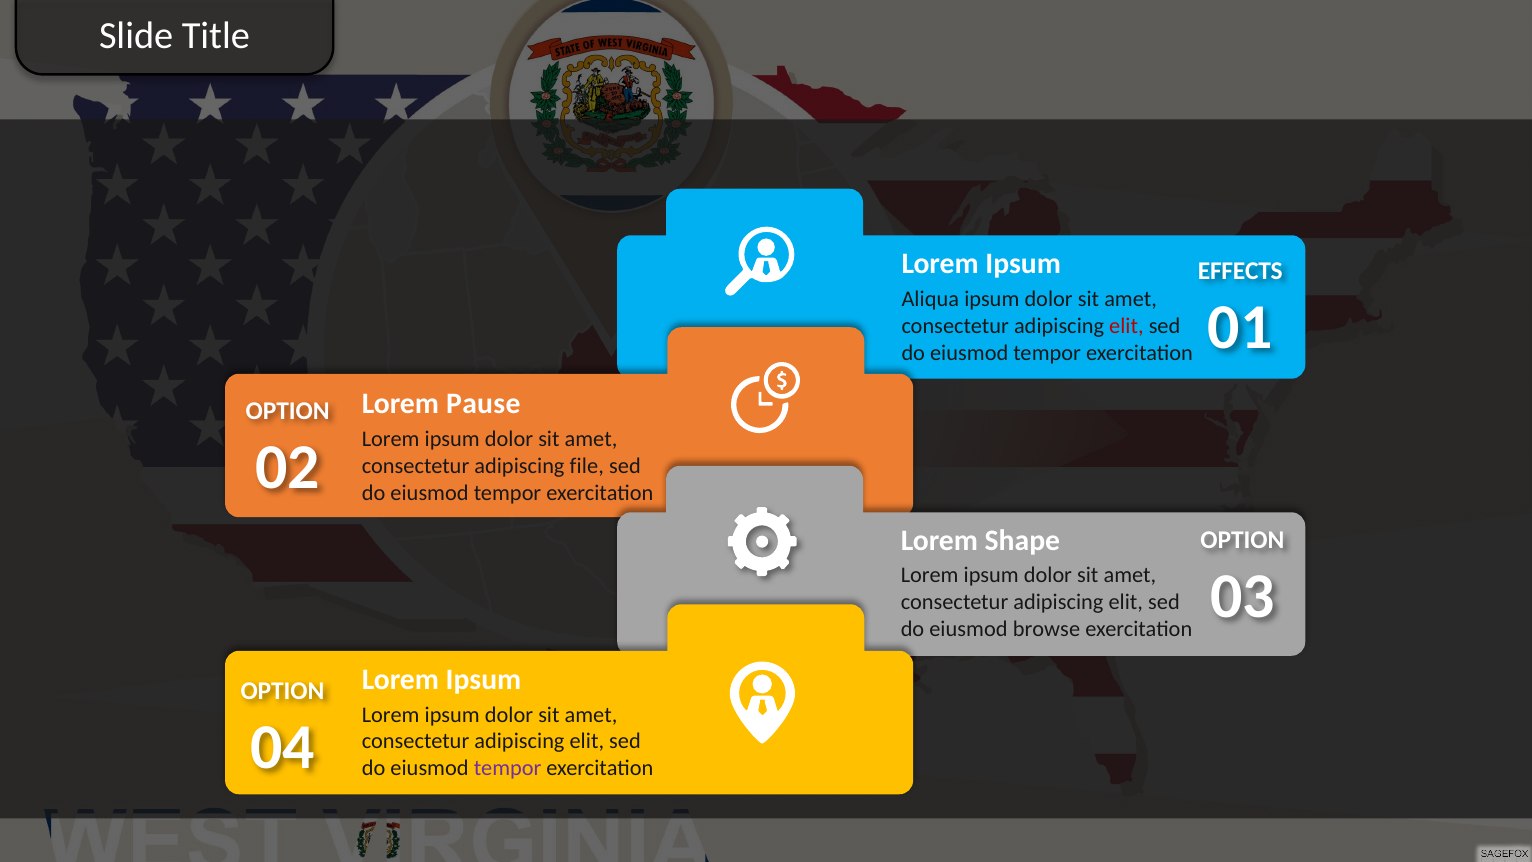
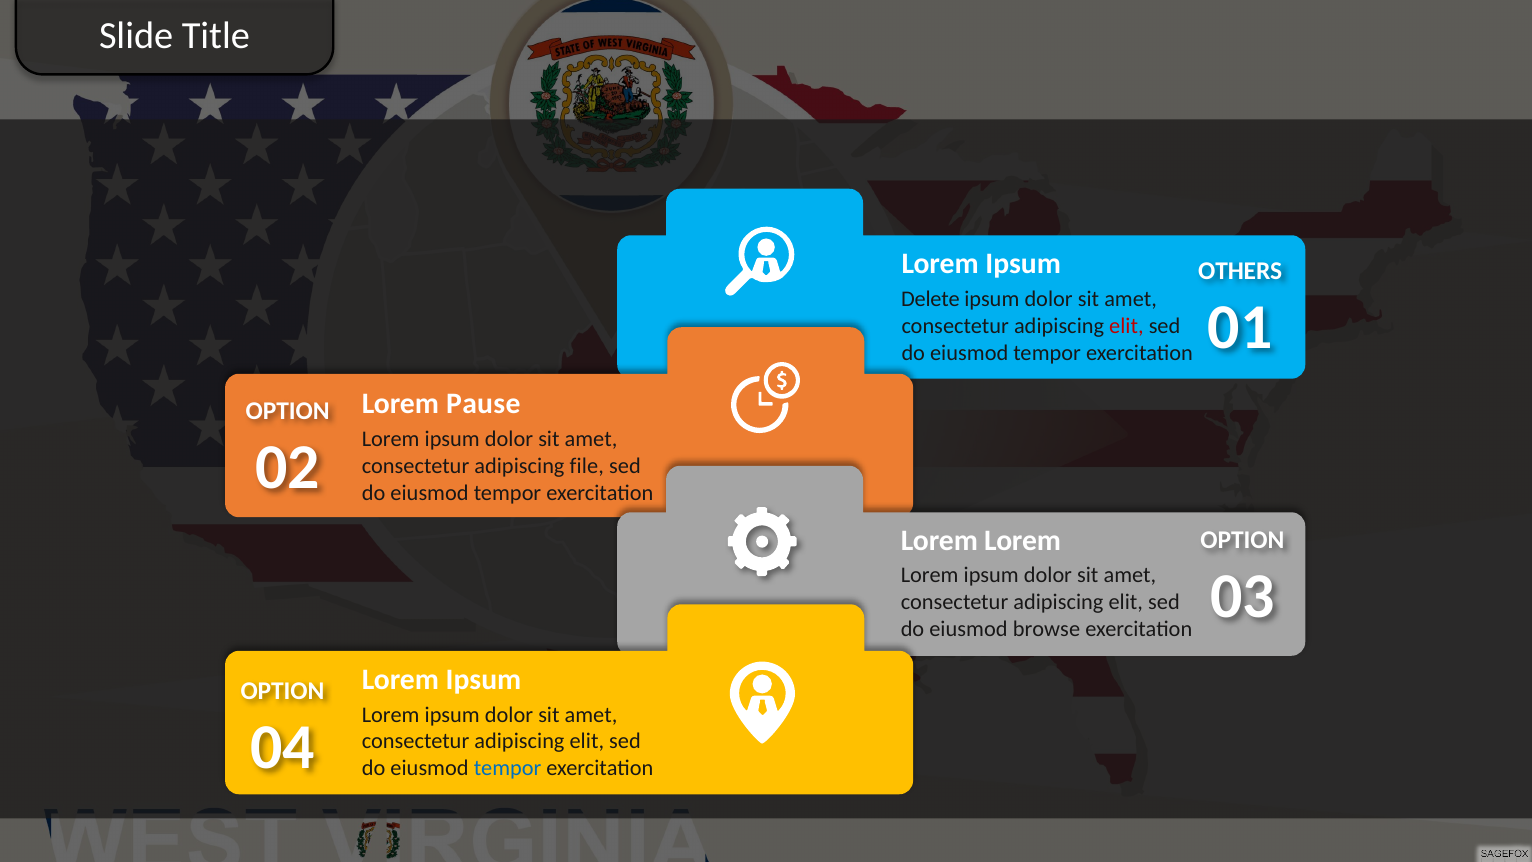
EFFECTS: EFFECTS -> OTHERS
Aliqua: Aliqua -> Delete
Shape at (1022, 540): Shape -> Lorem
tempor at (508, 768) colour: purple -> blue
